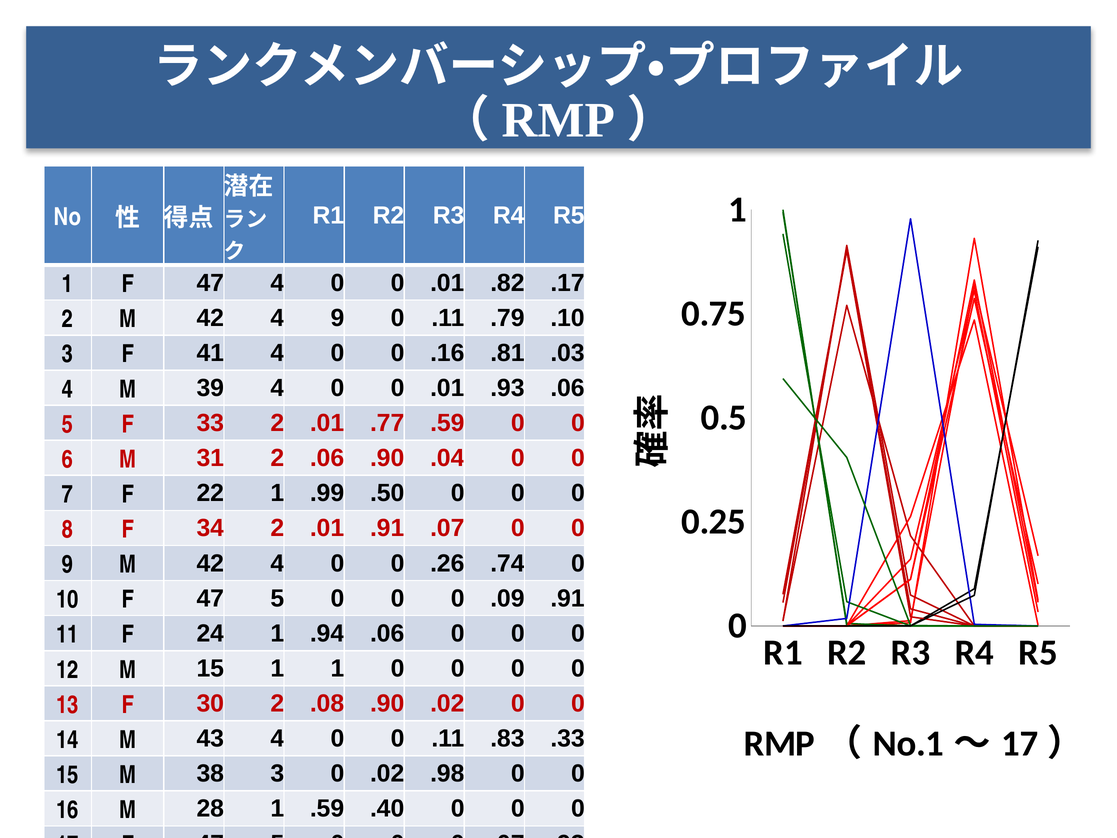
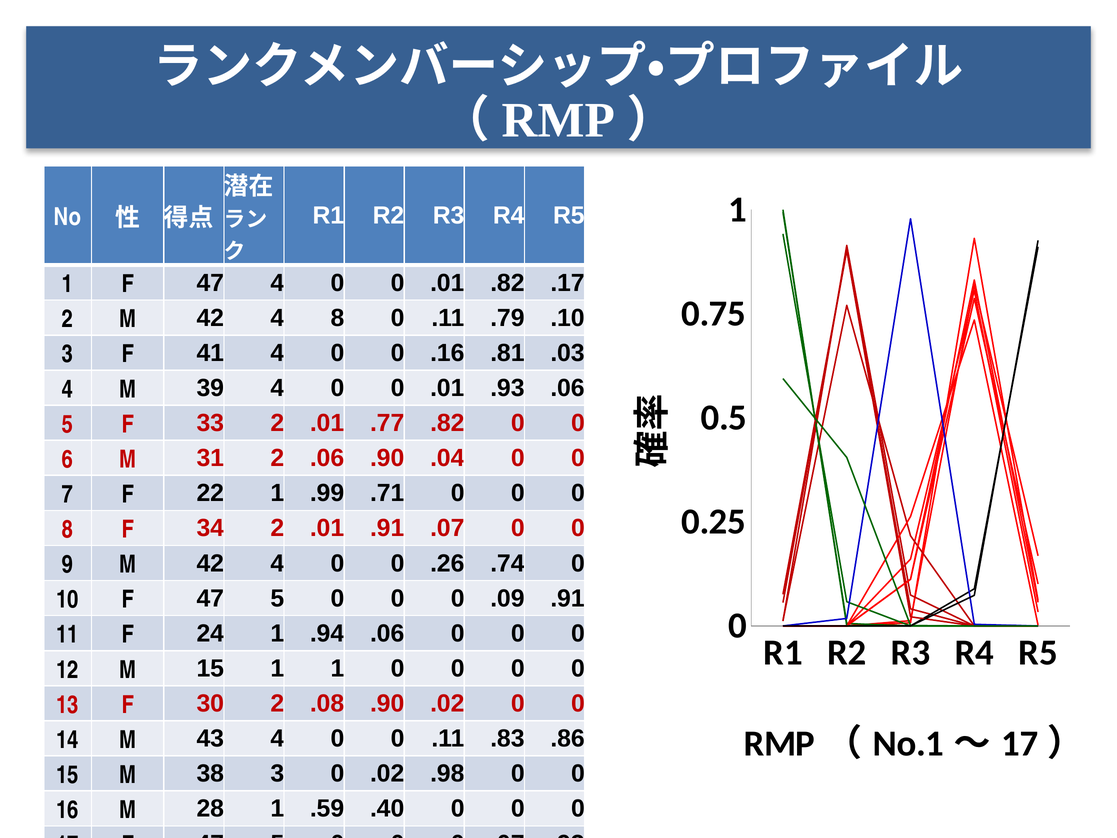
4 9: 9 -> 8
.77 .59: .59 -> .82
.50: .50 -> .71
.33: .33 -> .86
